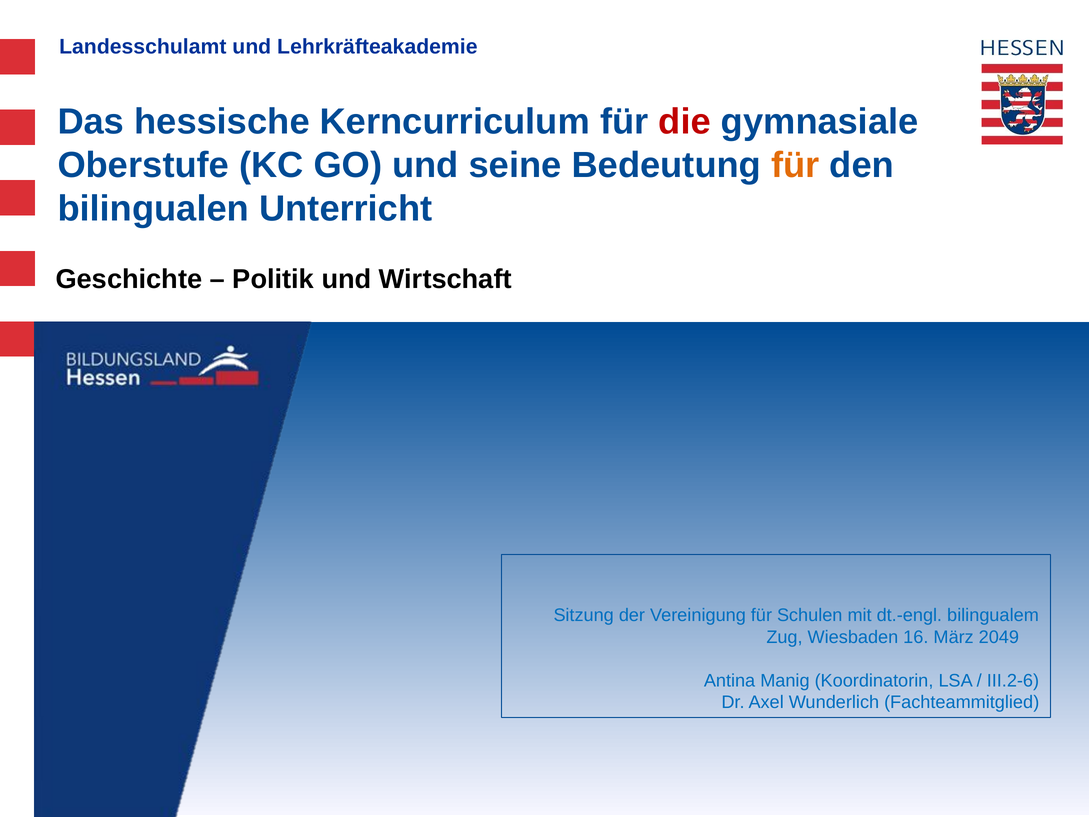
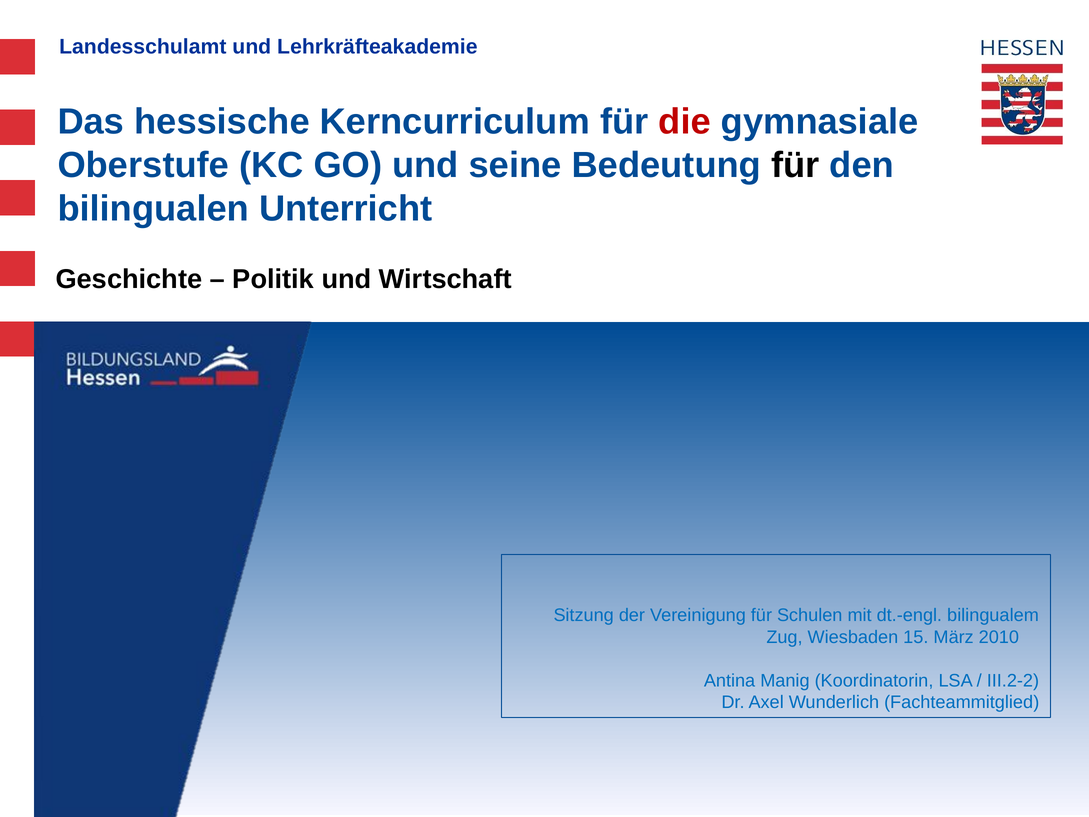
für at (795, 165) colour: orange -> black
16: 16 -> 15
2049: 2049 -> 2010
III.2-6: III.2-6 -> III.2-2
